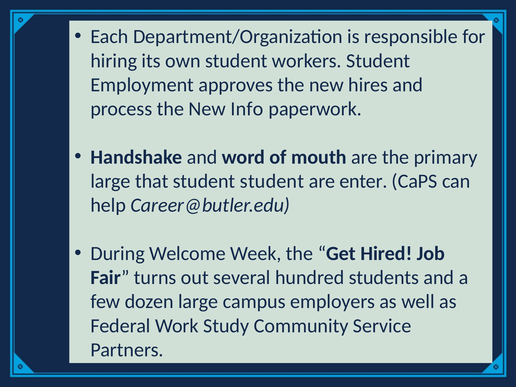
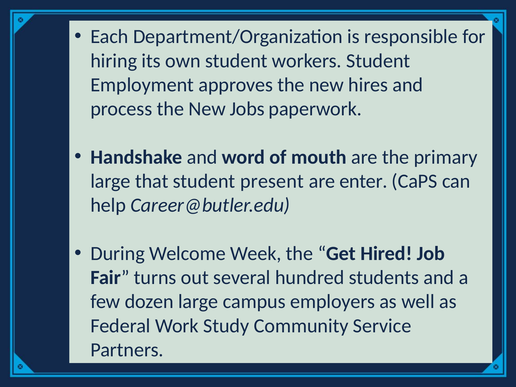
Info: Info -> Jobs
student student: student -> present
